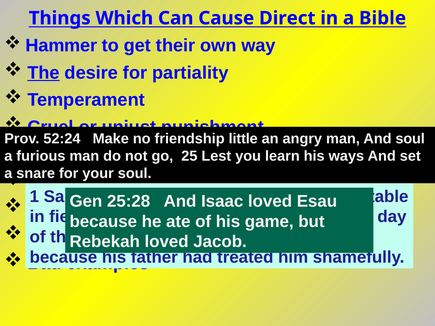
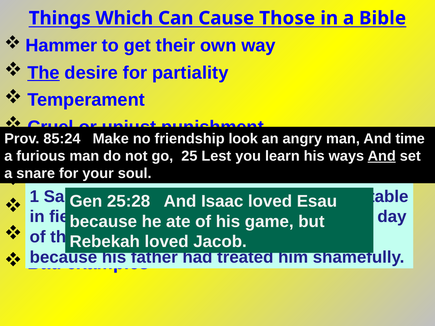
Direct: Direct -> Those
52:24: 52:24 -> 85:24
little: little -> look
And soul: soul -> time
And at (382, 156) underline: none -> present
